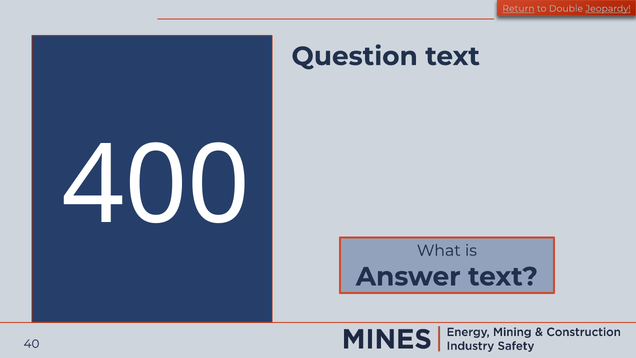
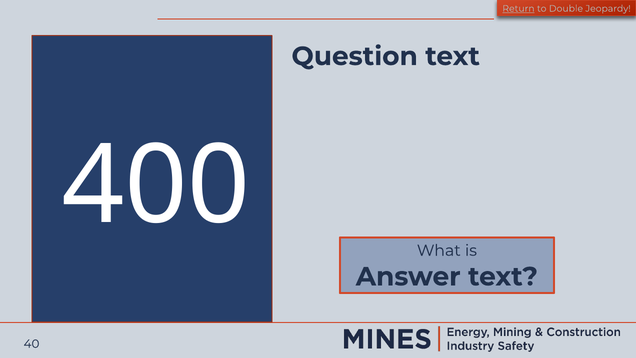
Jeopardy underline: present -> none
